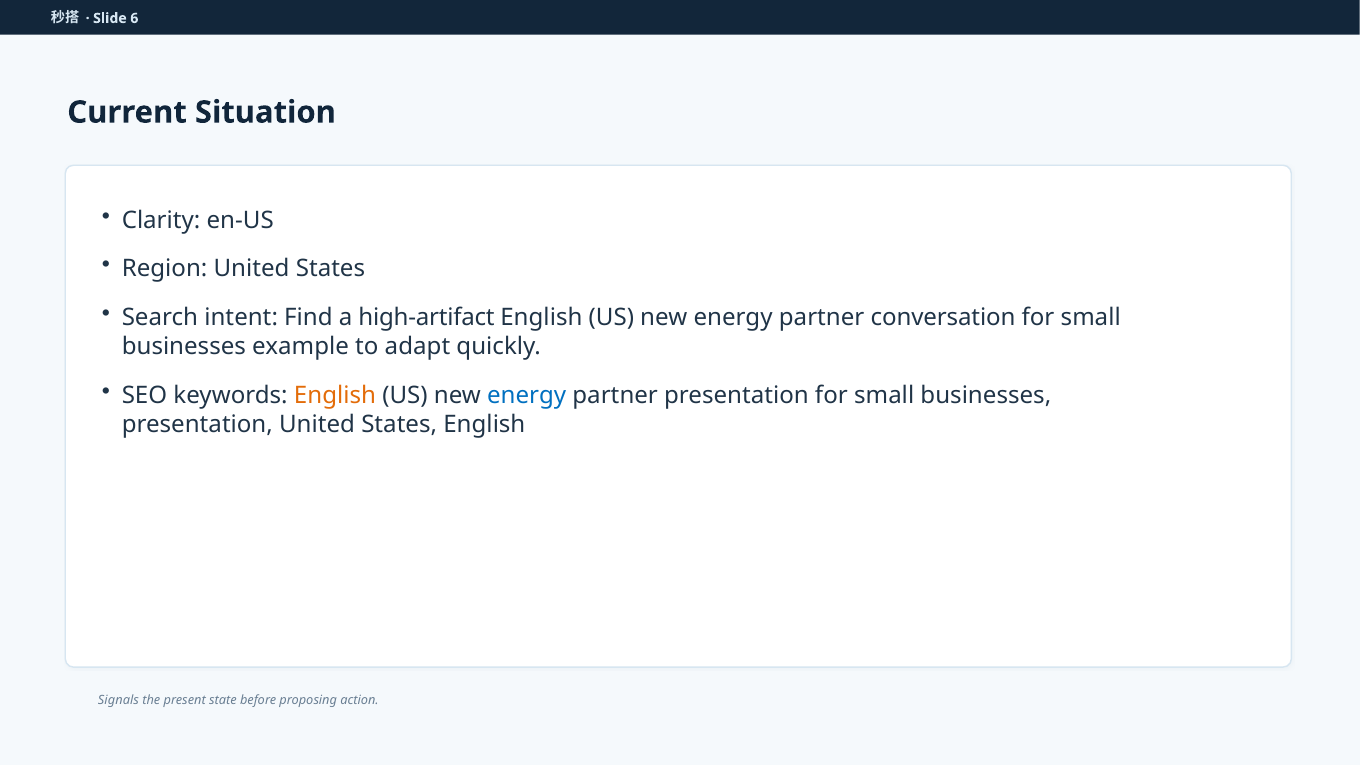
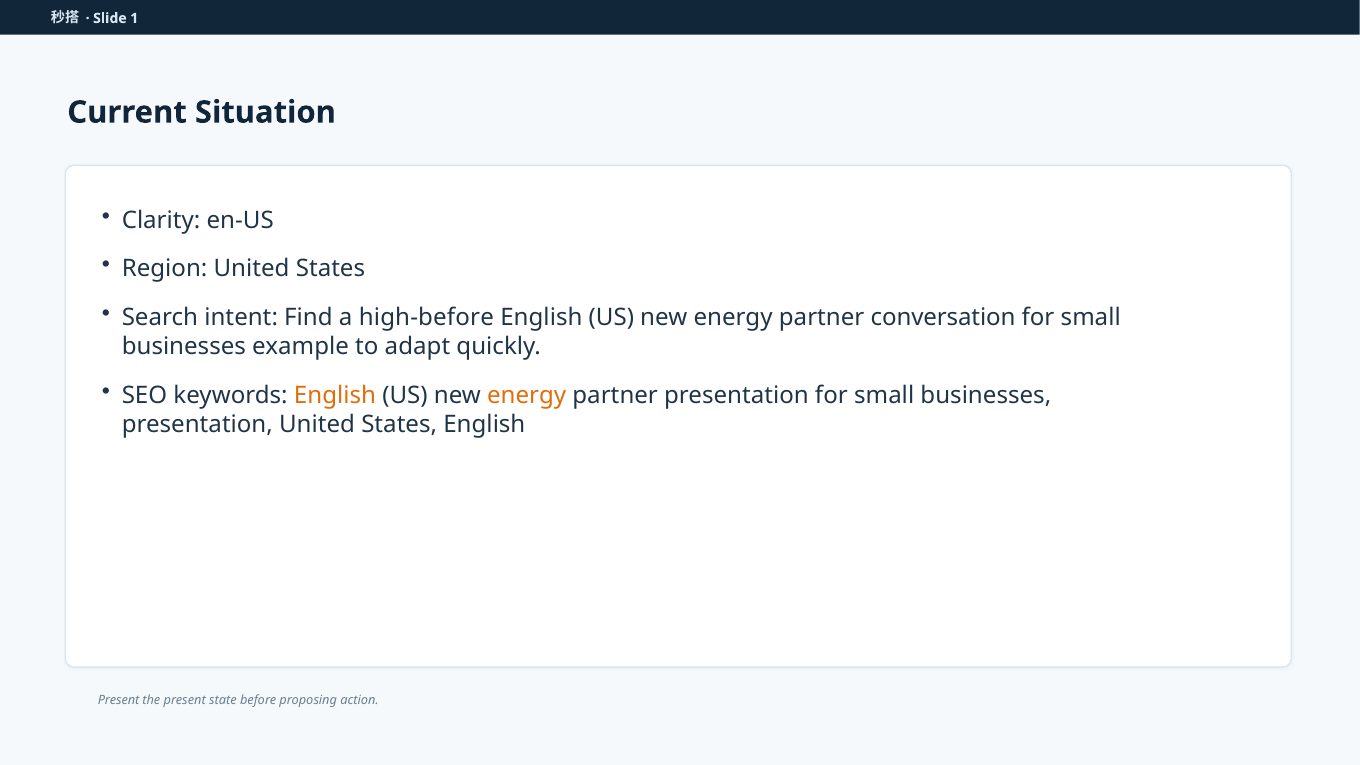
6: 6 -> 1
high-artifact: high-artifact -> high-before
energy at (527, 395) colour: blue -> orange
Signals at (118, 701): Signals -> Present
